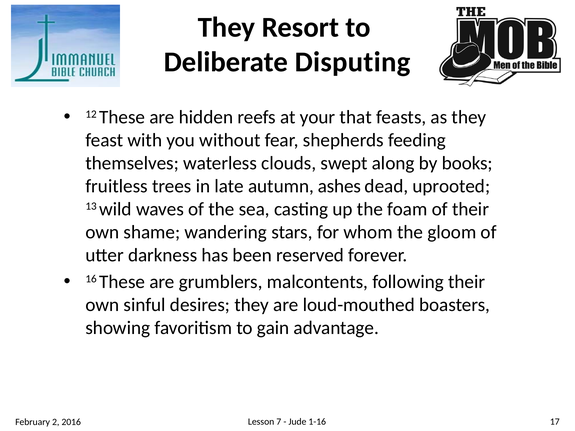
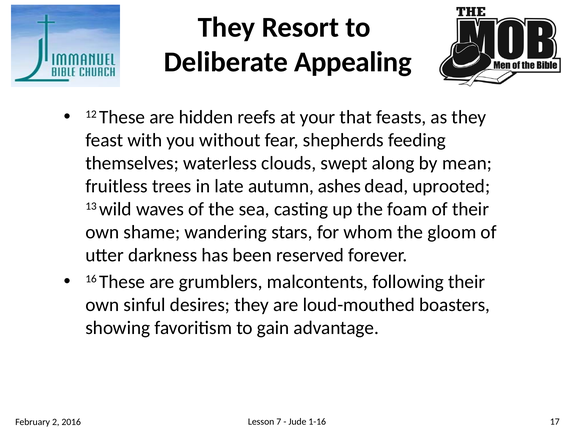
Disputing: Disputing -> Appealing
books: books -> mean
